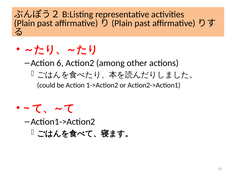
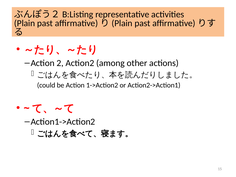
6: 6 -> 2
